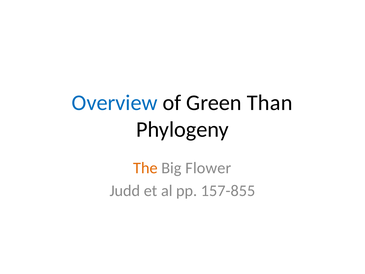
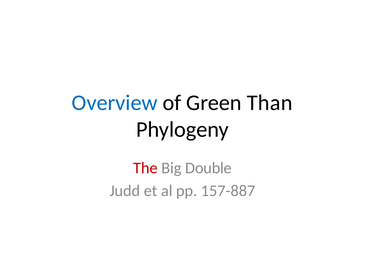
The colour: orange -> red
Flower: Flower -> Double
157-855: 157-855 -> 157-887
